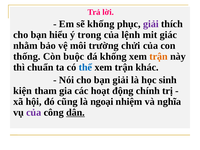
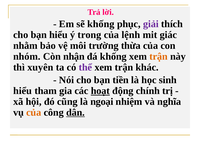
chửi: chửi -> thừa
thống: thống -> nhóm
buộc: buộc -> nhận
chuẩn: chuẩn -> xuyên
thể colour: blue -> purple
bạn giải: giải -> tiền
kiện at (23, 91): kiện -> hiểu
hoạt underline: none -> present
của at (34, 112) colour: purple -> orange
